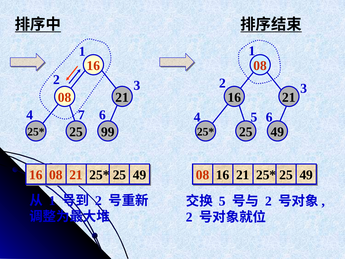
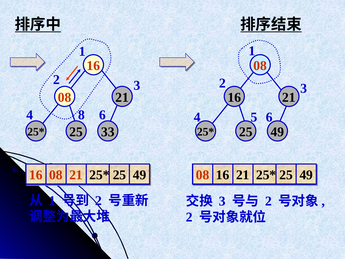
7: 7 -> 8
99: 99 -> 33
5 at (222, 201): 5 -> 3
